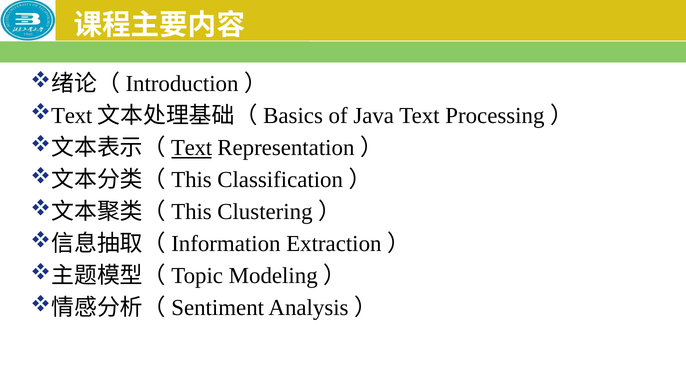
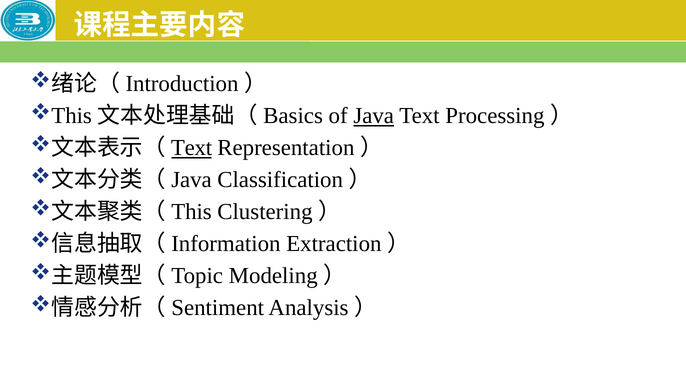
Text at (72, 116): Text -> This
Java at (374, 116) underline: none -> present
This at (191, 180): This -> Java
